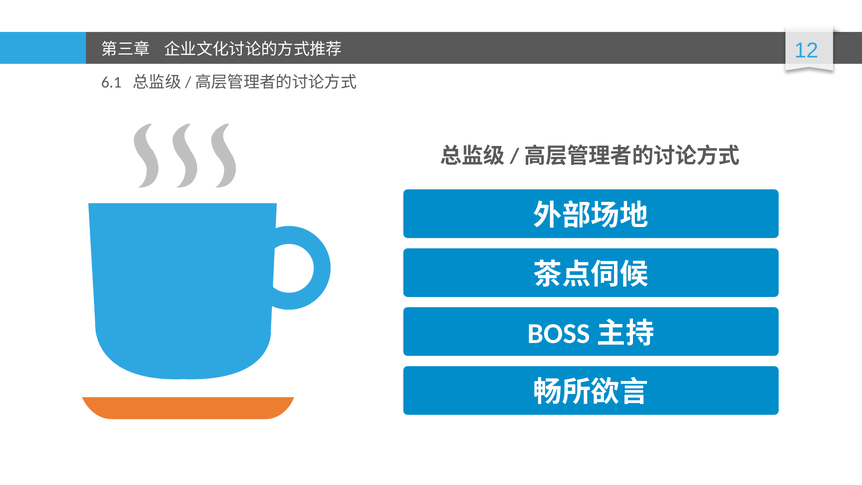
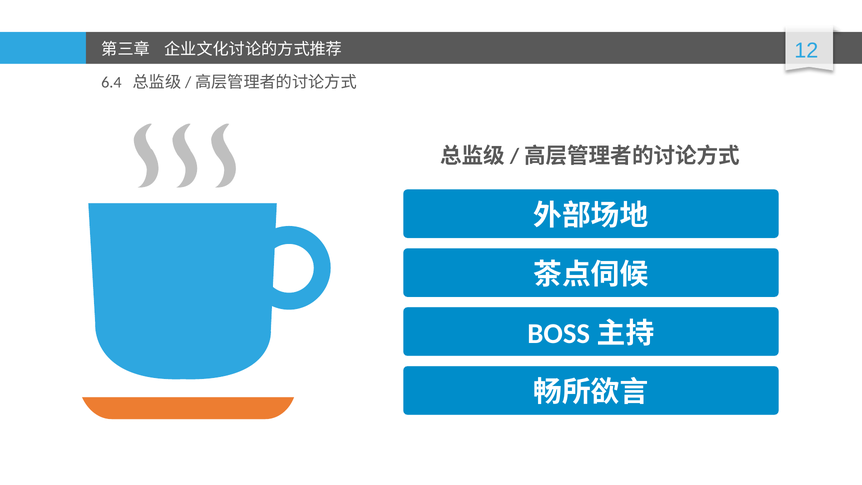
6.1: 6.1 -> 6.4
